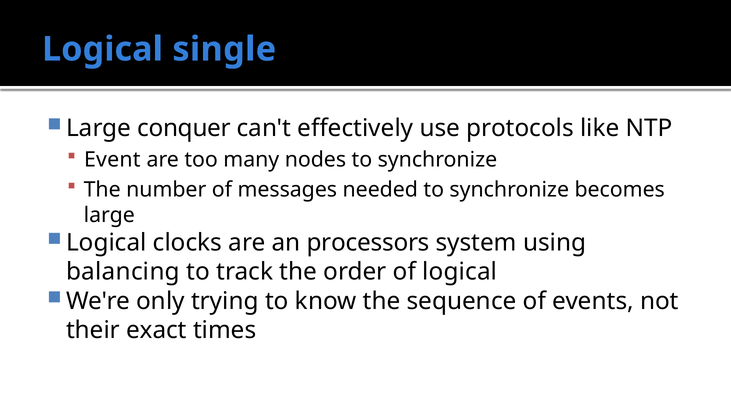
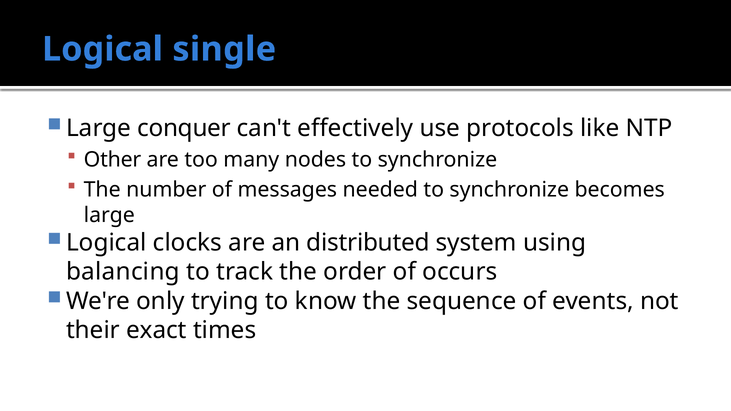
Event: Event -> Other
processors: processors -> distributed
of logical: logical -> occurs
